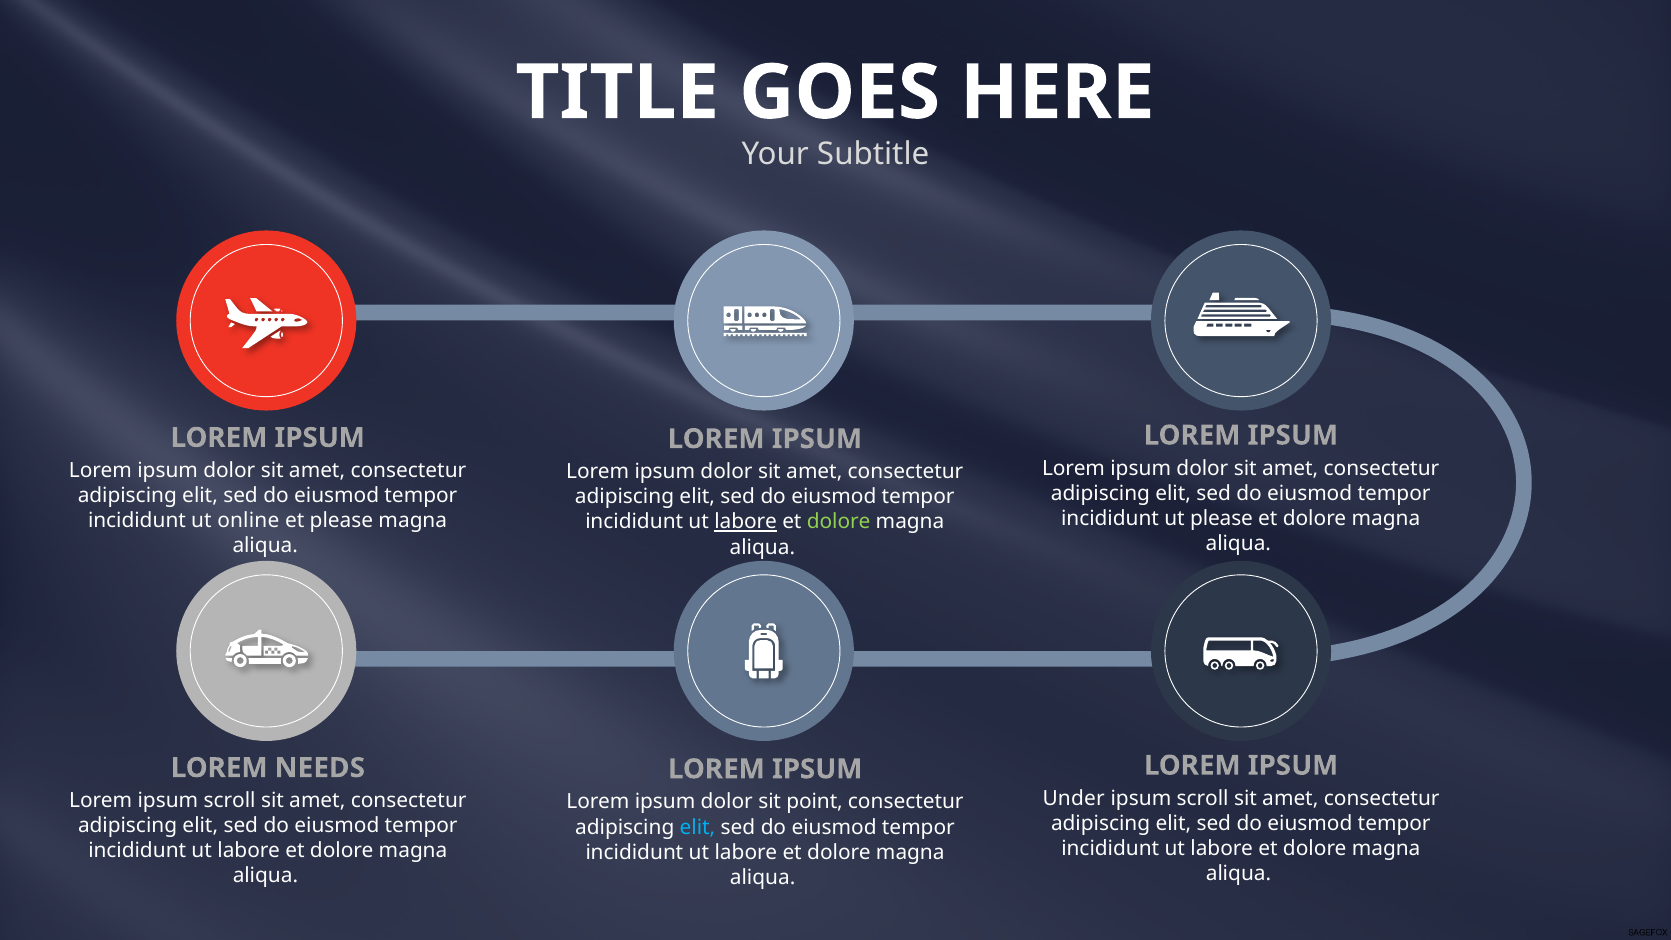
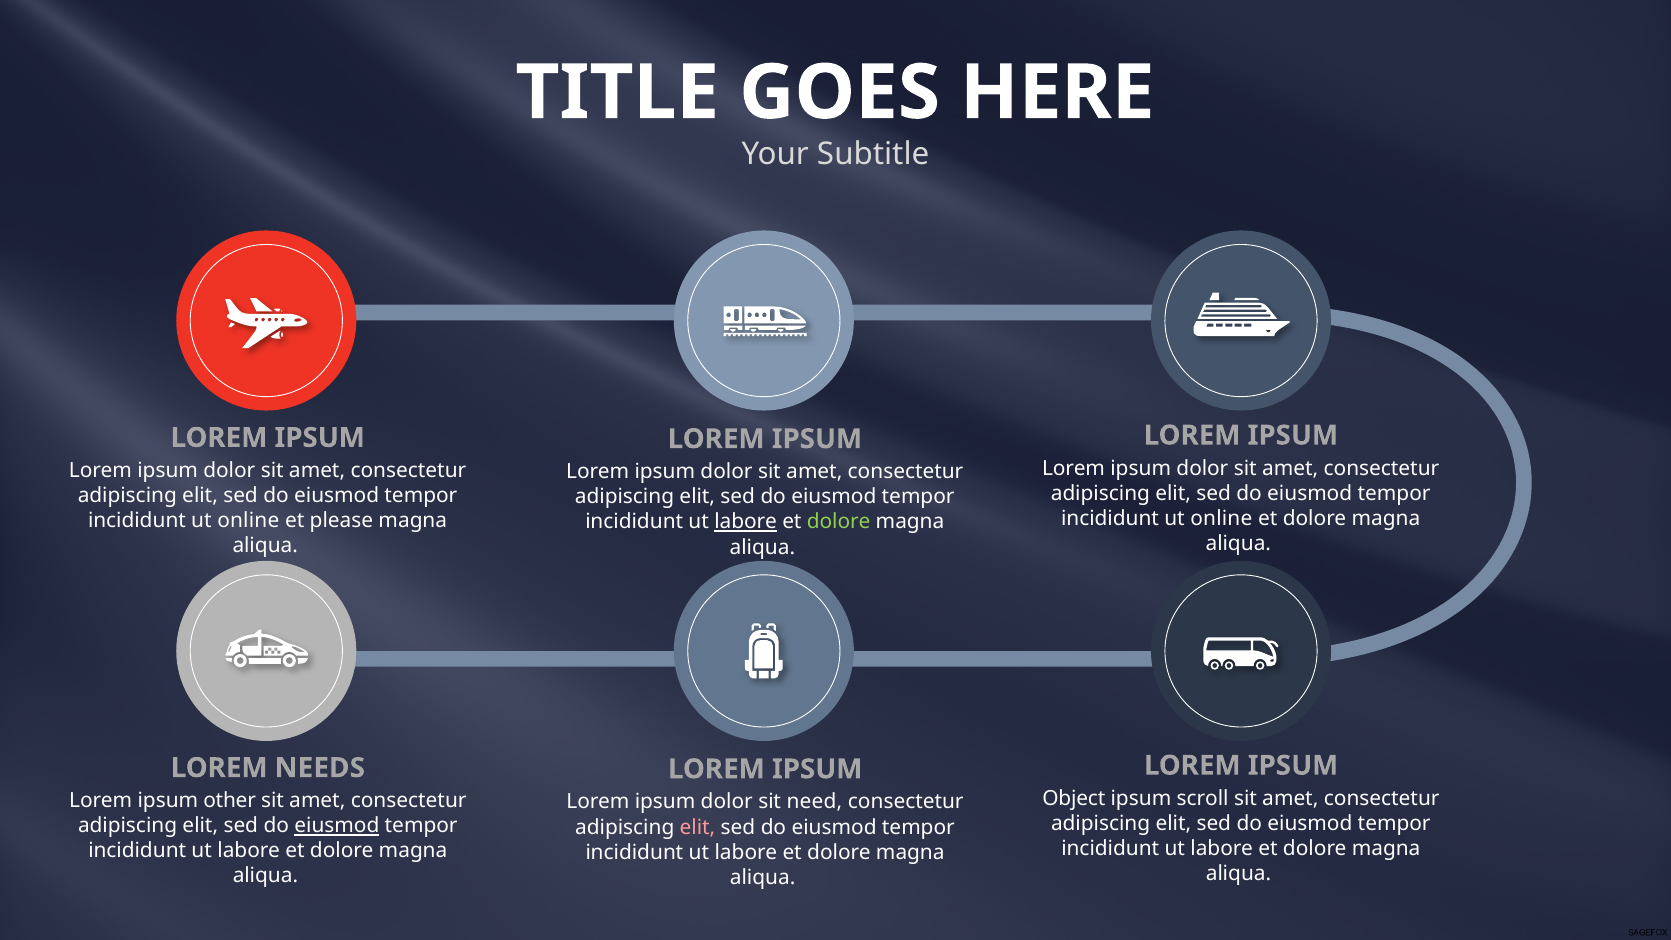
please at (1222, 518): please -> online
Under: Under -> Object
Lorem ipsum scroll: scroll -> other
point: point -> need
eiusmod at (337, 826) underline: none -> present
elit at (697, 827) colour: light blue -> pink
